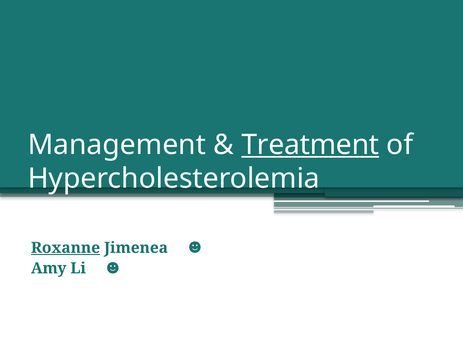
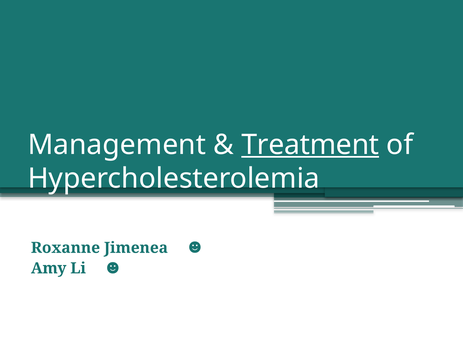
Roxanne underline: present -> none
